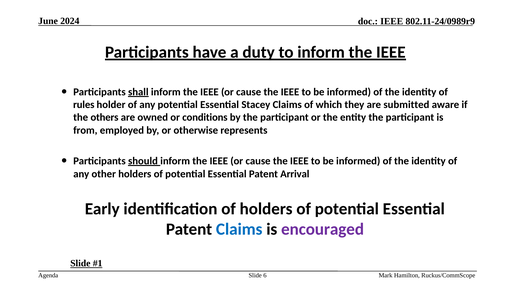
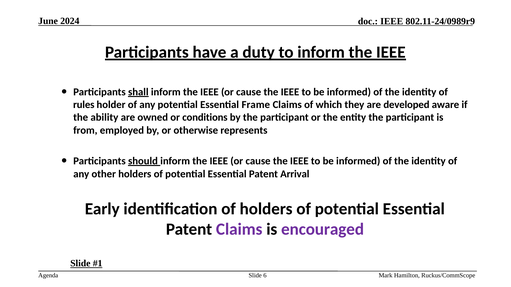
Stacey: Stacey -> Frame
submitted: submitted -> developed
others: others -> ability
Claims at (239, 230) colour: blue -> purple
